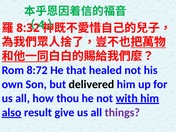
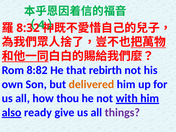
8:72: 8:72 -> 8:82
healed: healed -> rebirth
delivered colour: black -> orange
result: result -> ready
